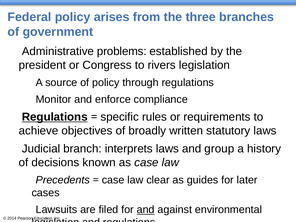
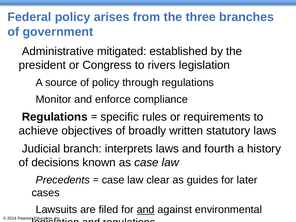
problems: problems -> mitigated
Regulations at (55, 117) underline: present -> none
group: group -> fourth
